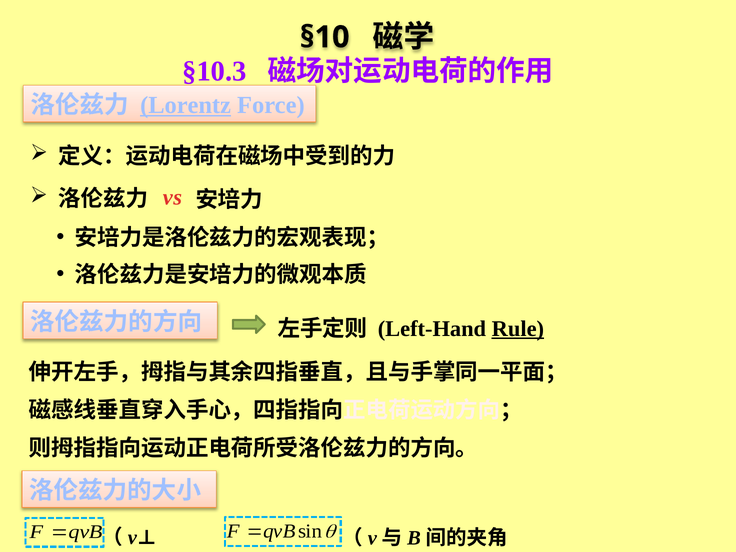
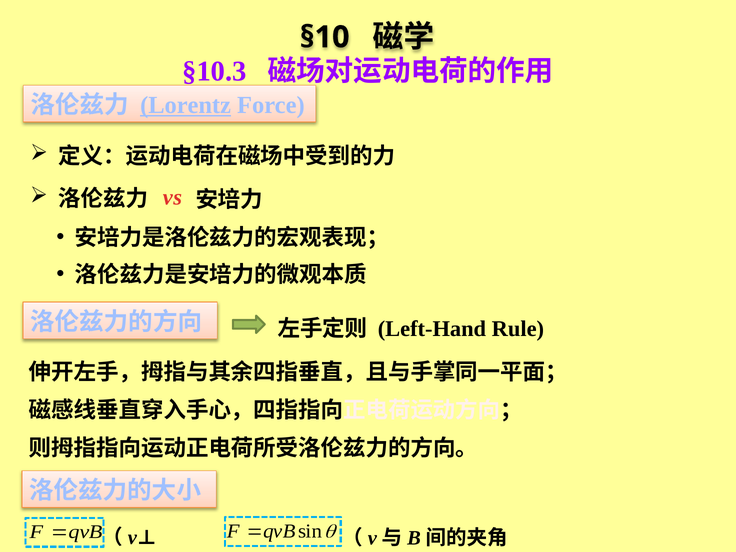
Rule underline: present -> none
